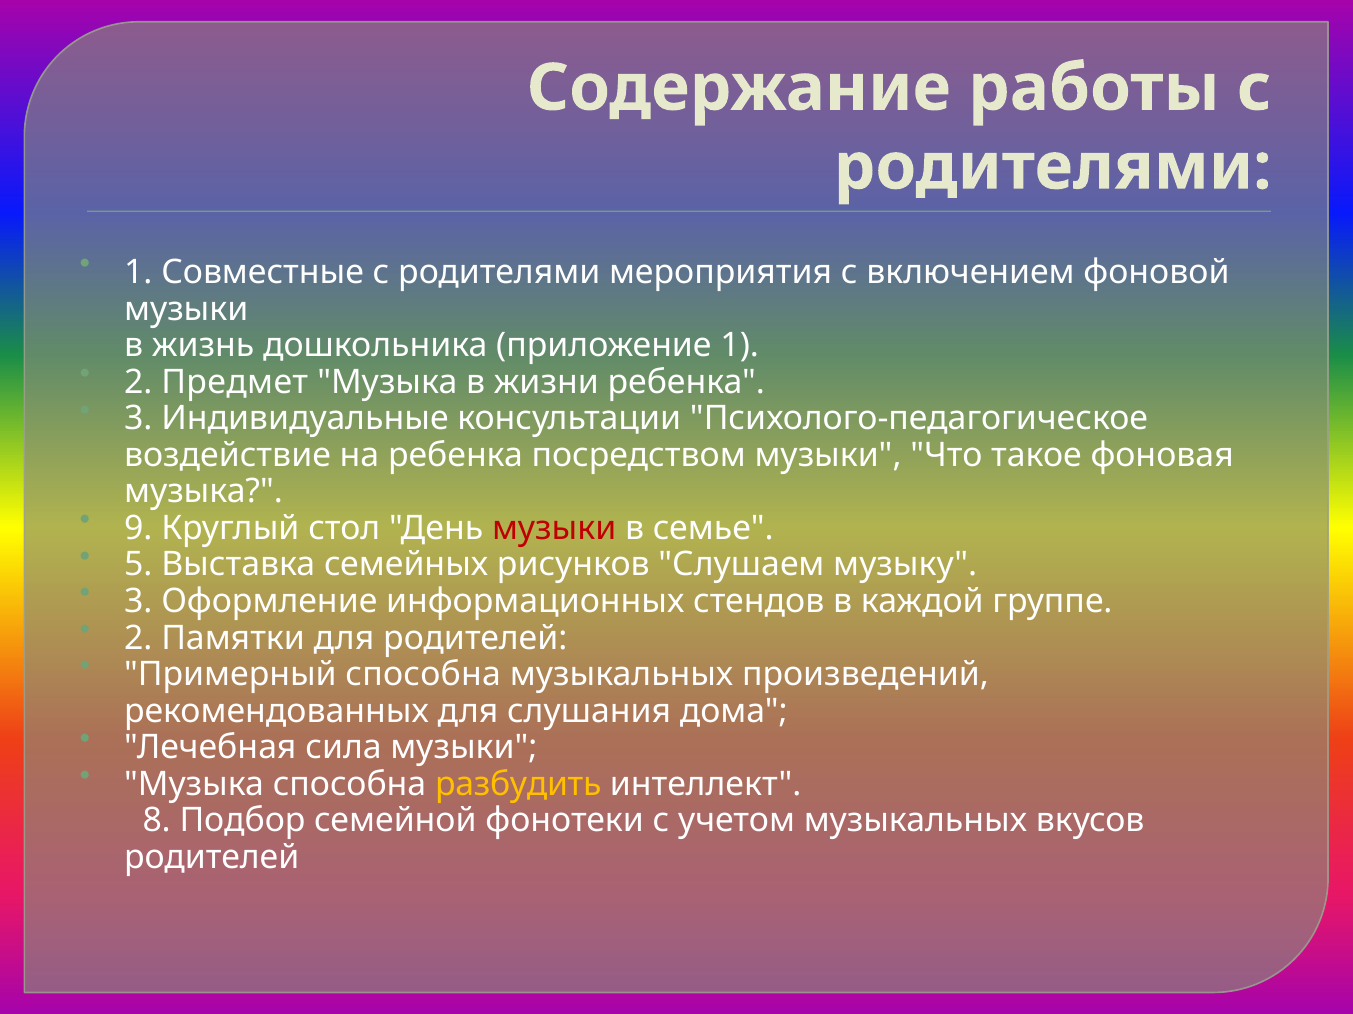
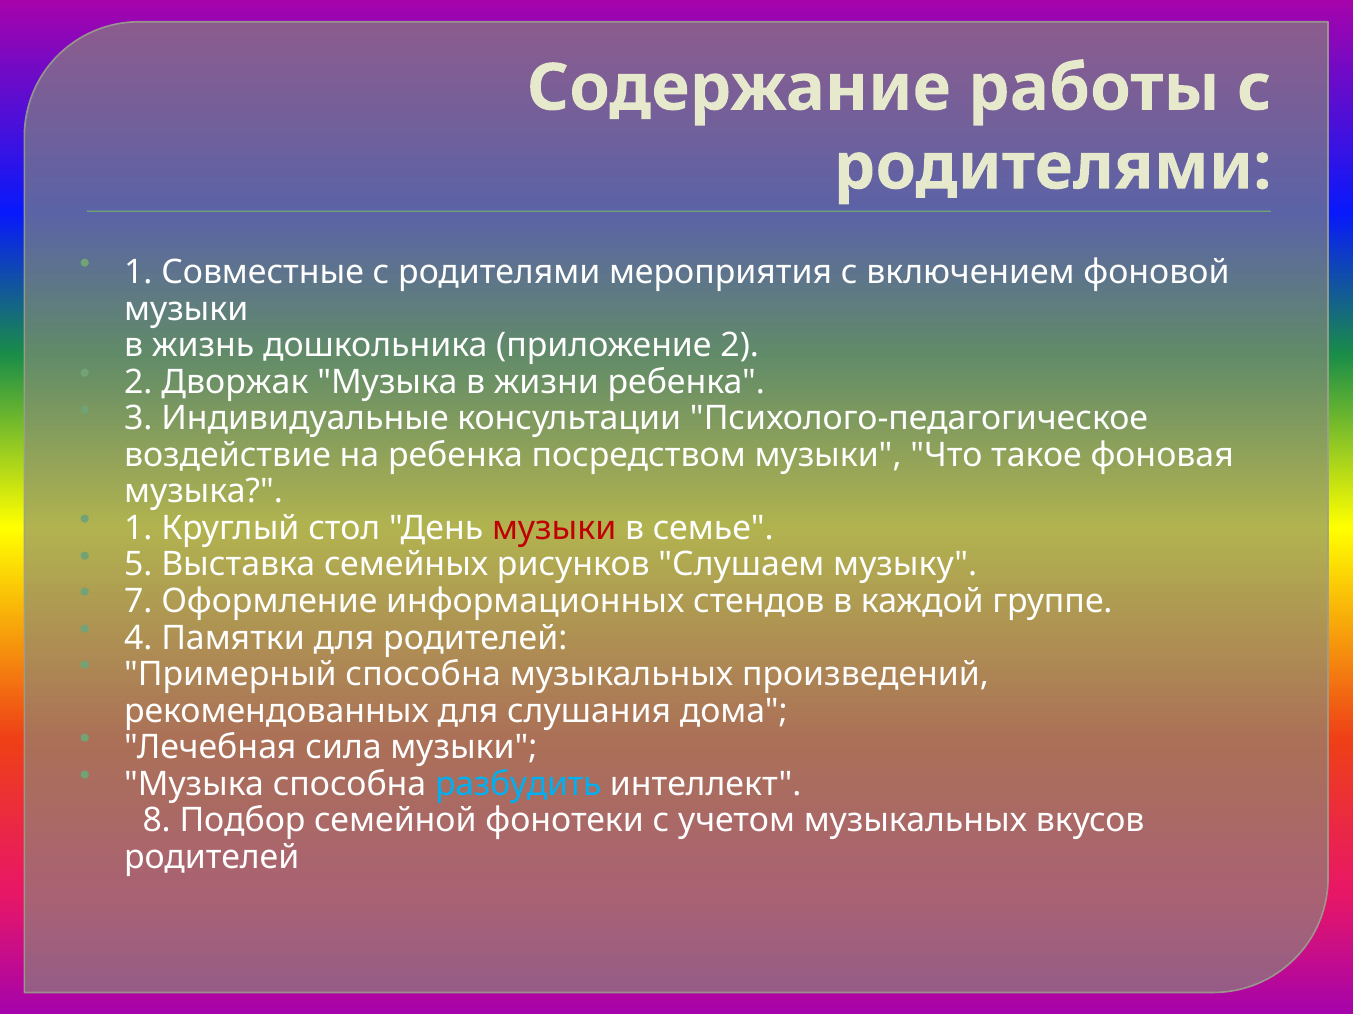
приложение 1: 1 -> 2
Предмет: Предмет -> Дворжак
9 at (138, 529): 9 -> 1
3 at (138, 602): 3 -> 7
2 at (138, 638): 2 -> 4
разбудить colour: yellow -> light blue
